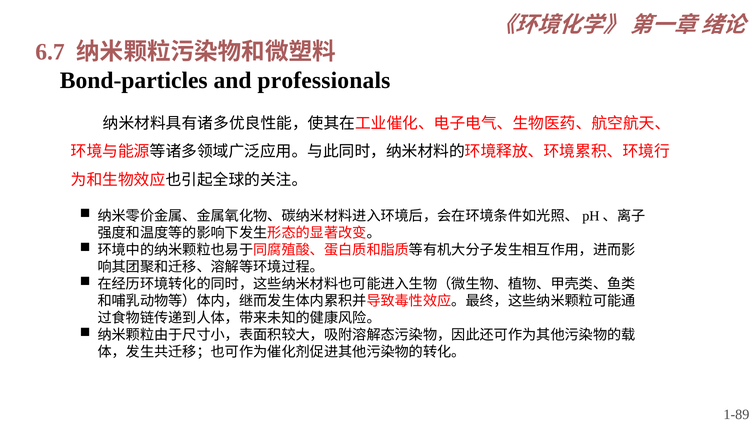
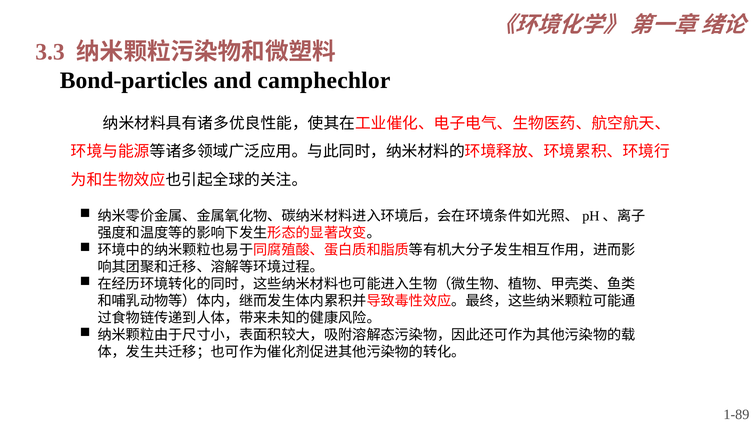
6.7: 6.7 -> 3.3
professionals: professionals -> camphechlor
